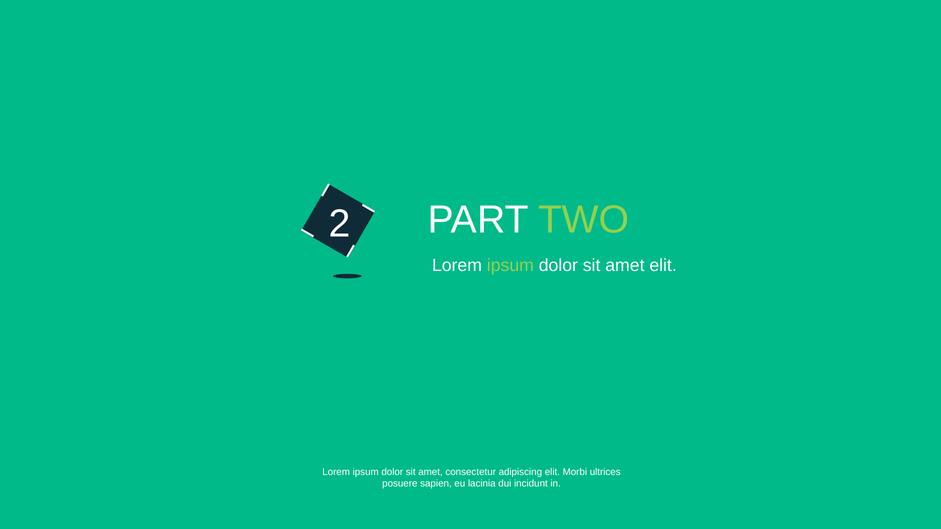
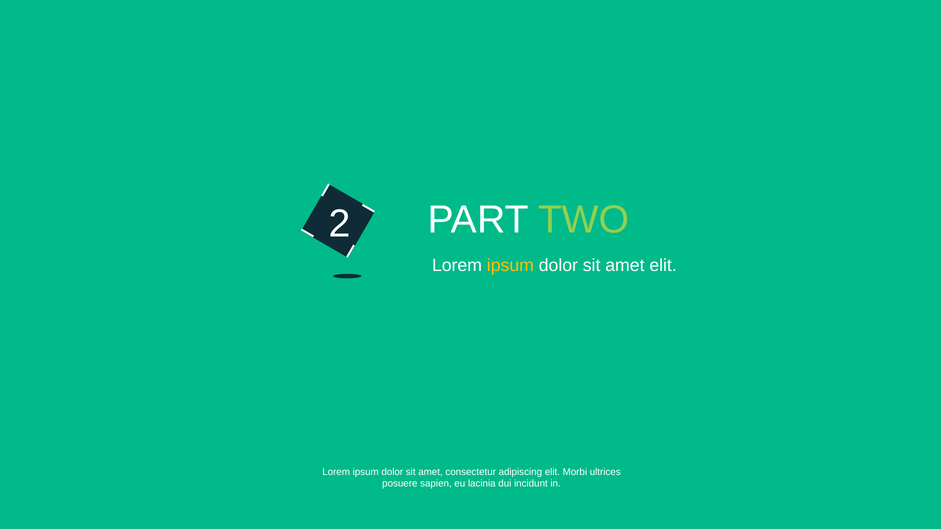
ipsum at (510, 266) colour: light green -> yellow
